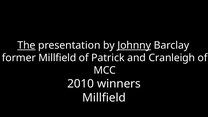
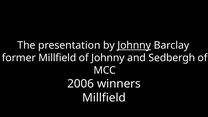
The underline: present -> none
of Patrick: Patrick -> Johnny
Cranleigh: Cranleigh -> Sedbergh
2010: 2010 -> 2006
